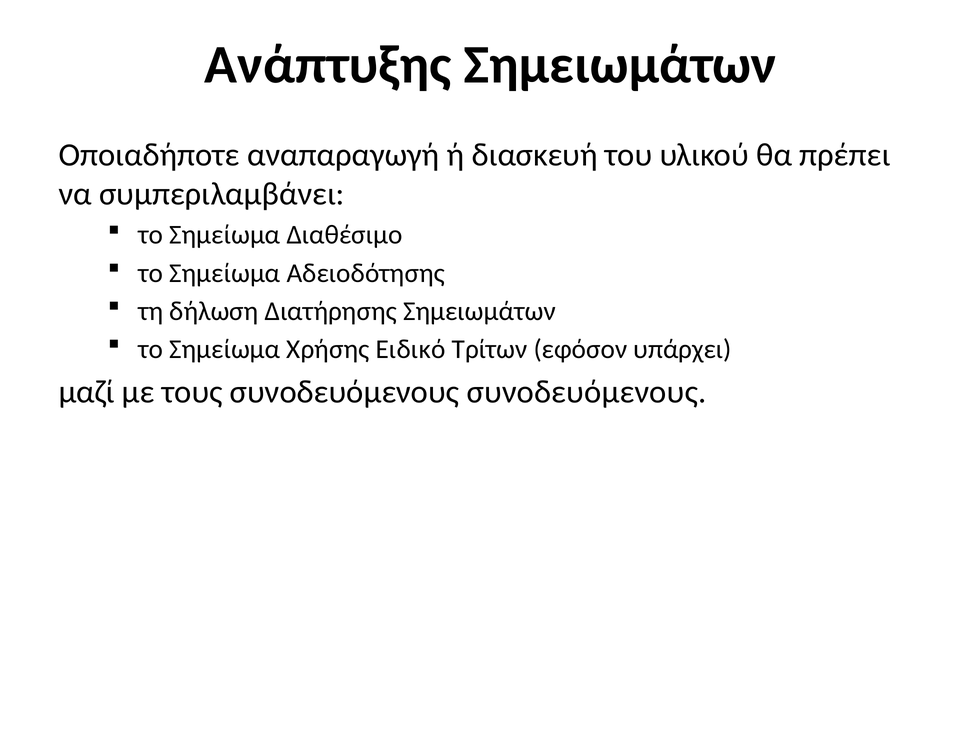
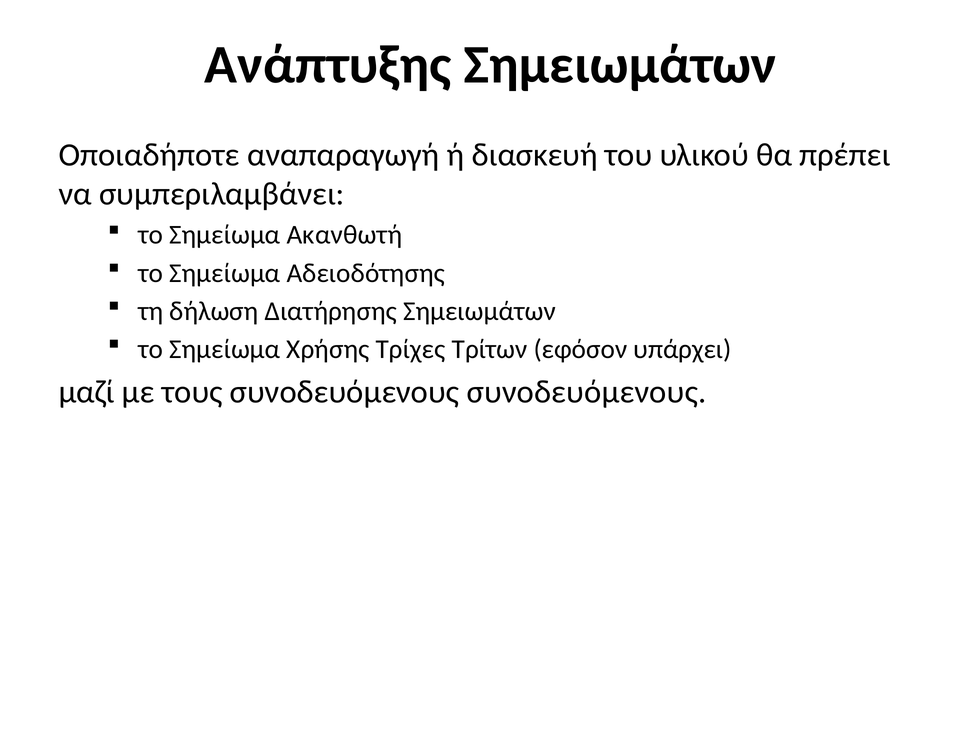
Διαθέσιμο: Διαθέσιμο -> Ακανθωτή
Ειδικό: Ειδικό -> Τρίχες
